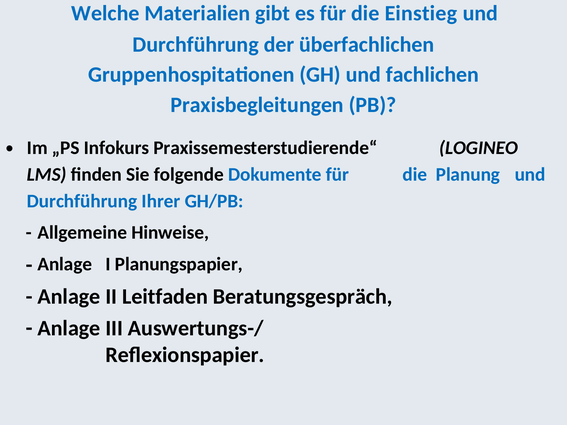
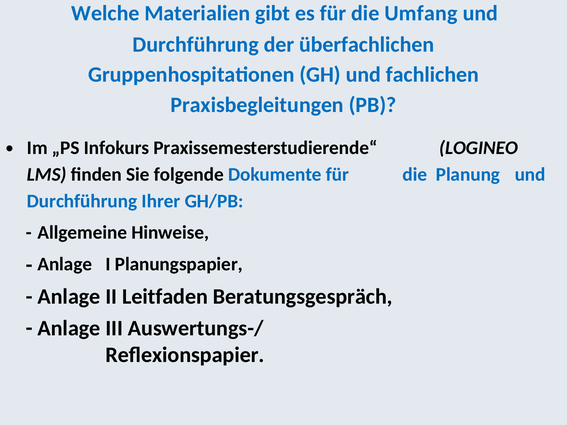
Einstieg: Einstieg -> Umfang
